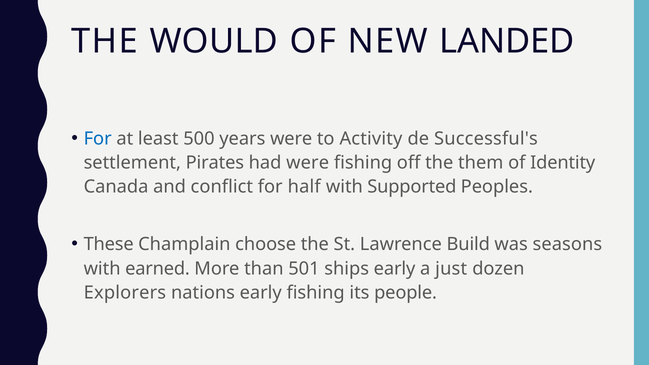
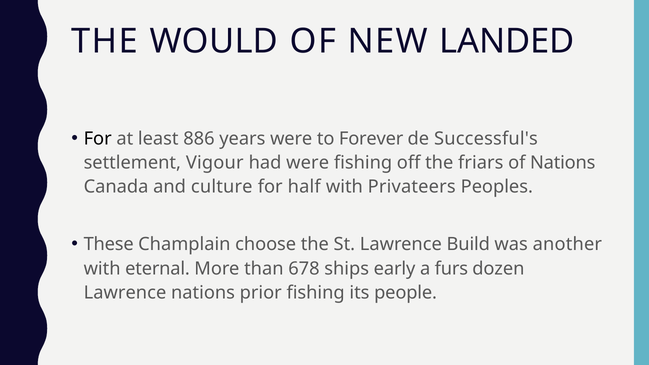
For at (98, 139) colour: blue -> black
500: 500 -> 886
Activity: Activity -> Forever
Pirates: Pirates -> Vigour
them: them -> friars
of Identity: Identity -> Nations
conflict: conflict -> culture
Supported: Supported -> Privateers
seasons: seasons -> another
earned: earned -> eternal
501: 501 -> 678
just: just -> furs
Explorers at (125, 293): Explorers -> Lawrence
nations early: early -> prior
